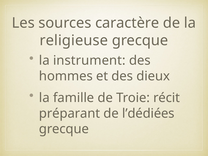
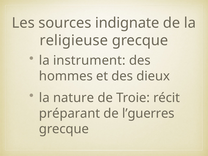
caractère: caractère -> indignate
famille: famille -> nature
l’dédiées: l’dédiées -> l’guerres
